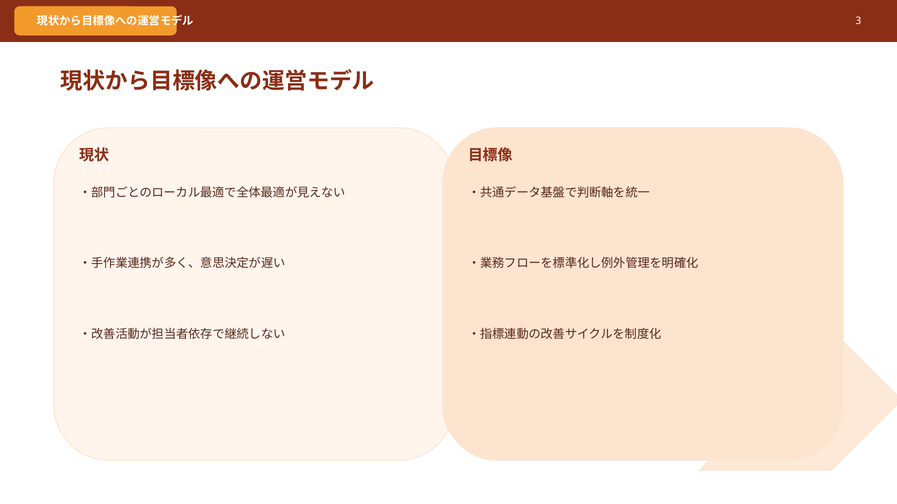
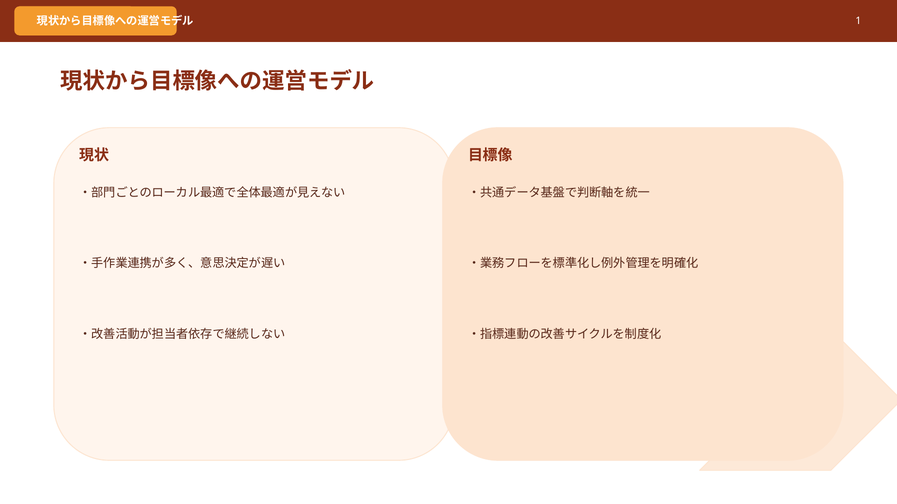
3: 3 -> 1
